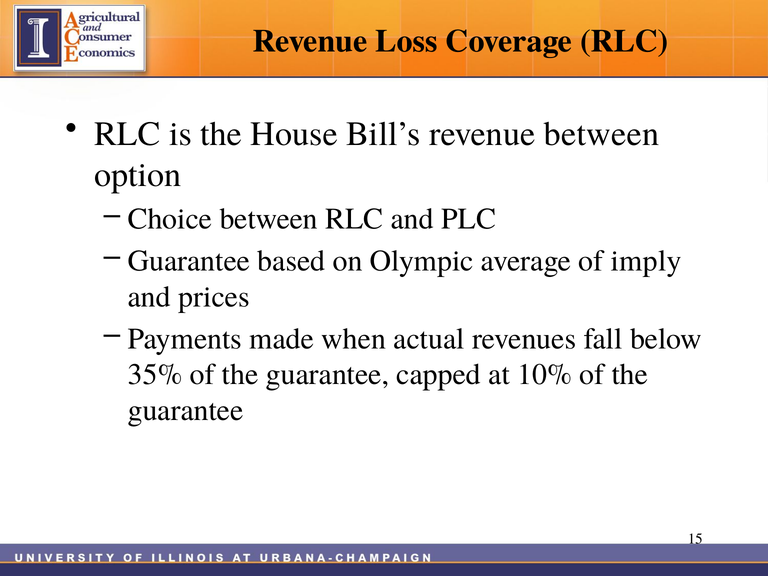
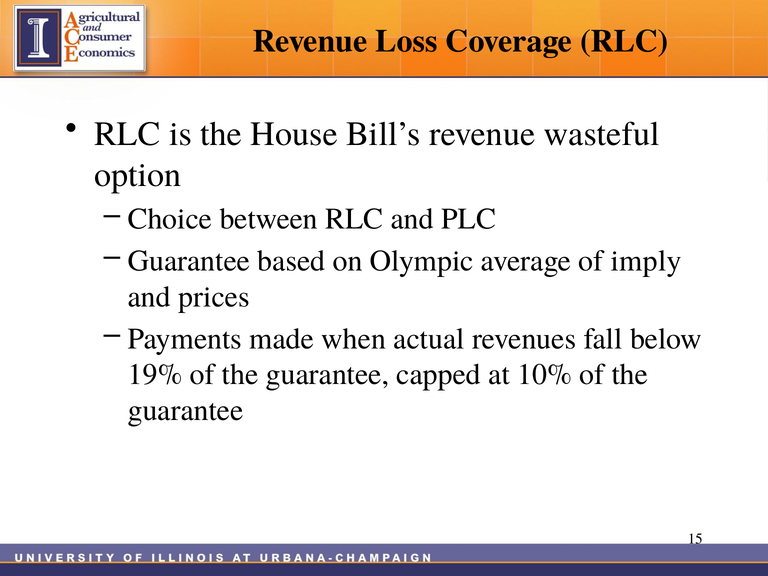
revenue between: between -> wasteful
35%: 35% -> 19%
